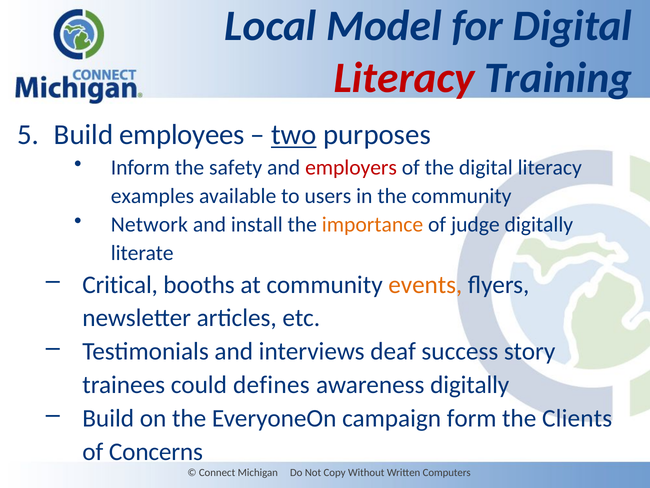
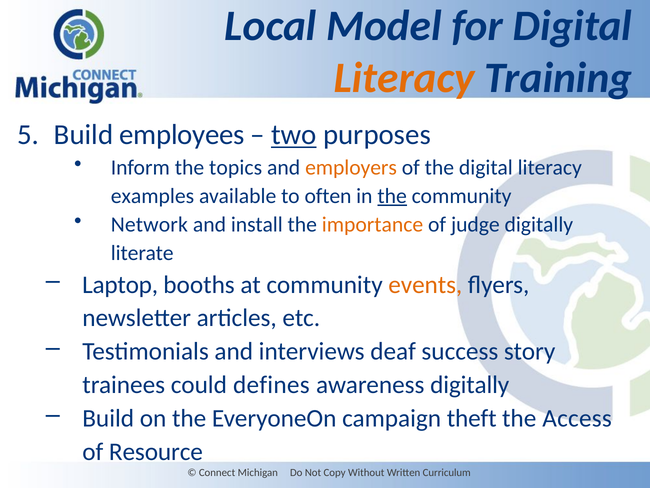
Literacy at (404, 78) colour: red -> orange
safety: safety -> topics
employers colour: red -> orange
users: users -> often
the at (392, 196) underline: none -> present
Critical: Critical -> Laptop
form: form -> theft
Clients: Clients -> Access
Concerns: Concerns -> Resource
Computers: Computers -> Curriculum
